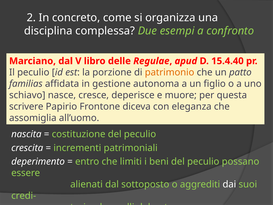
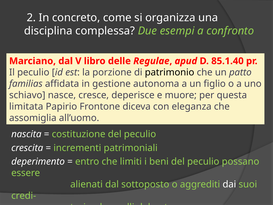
15.4.40: 15.4.40 -> 85.1.40
patrimonio colour: orange -> black
scrivere: scrivere -> limitata
